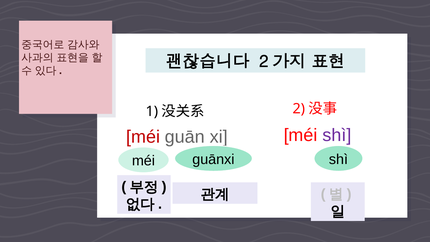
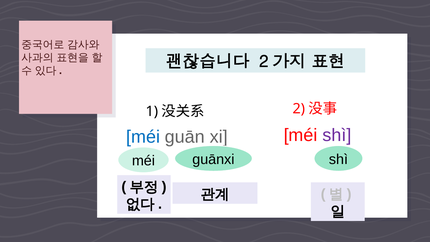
méi at (143, 137) colour: red -> blue
